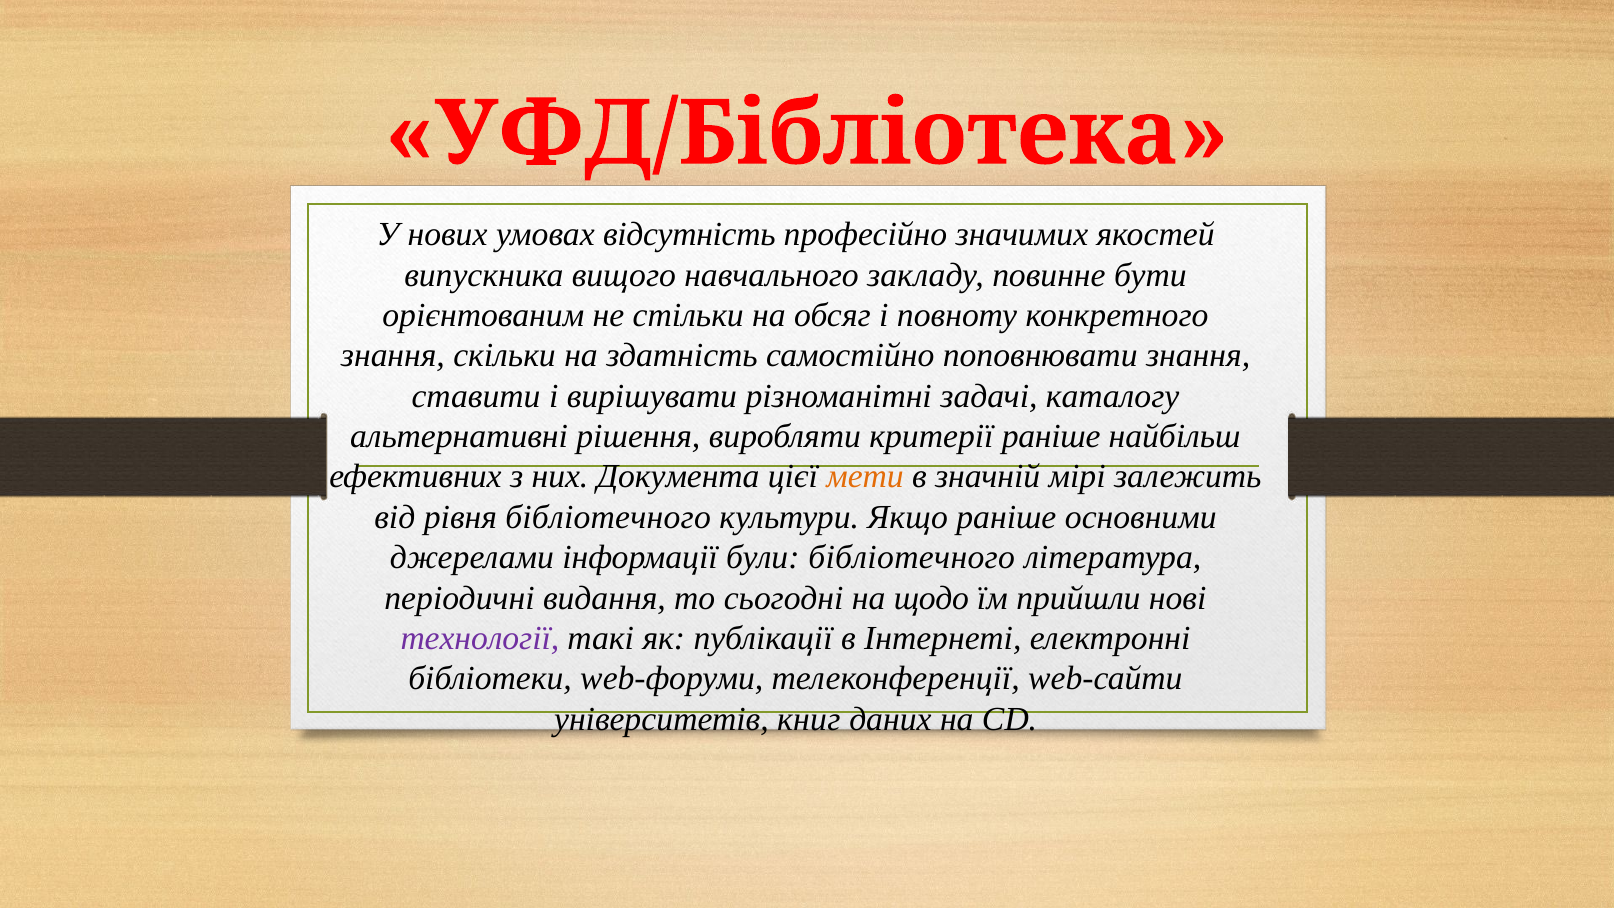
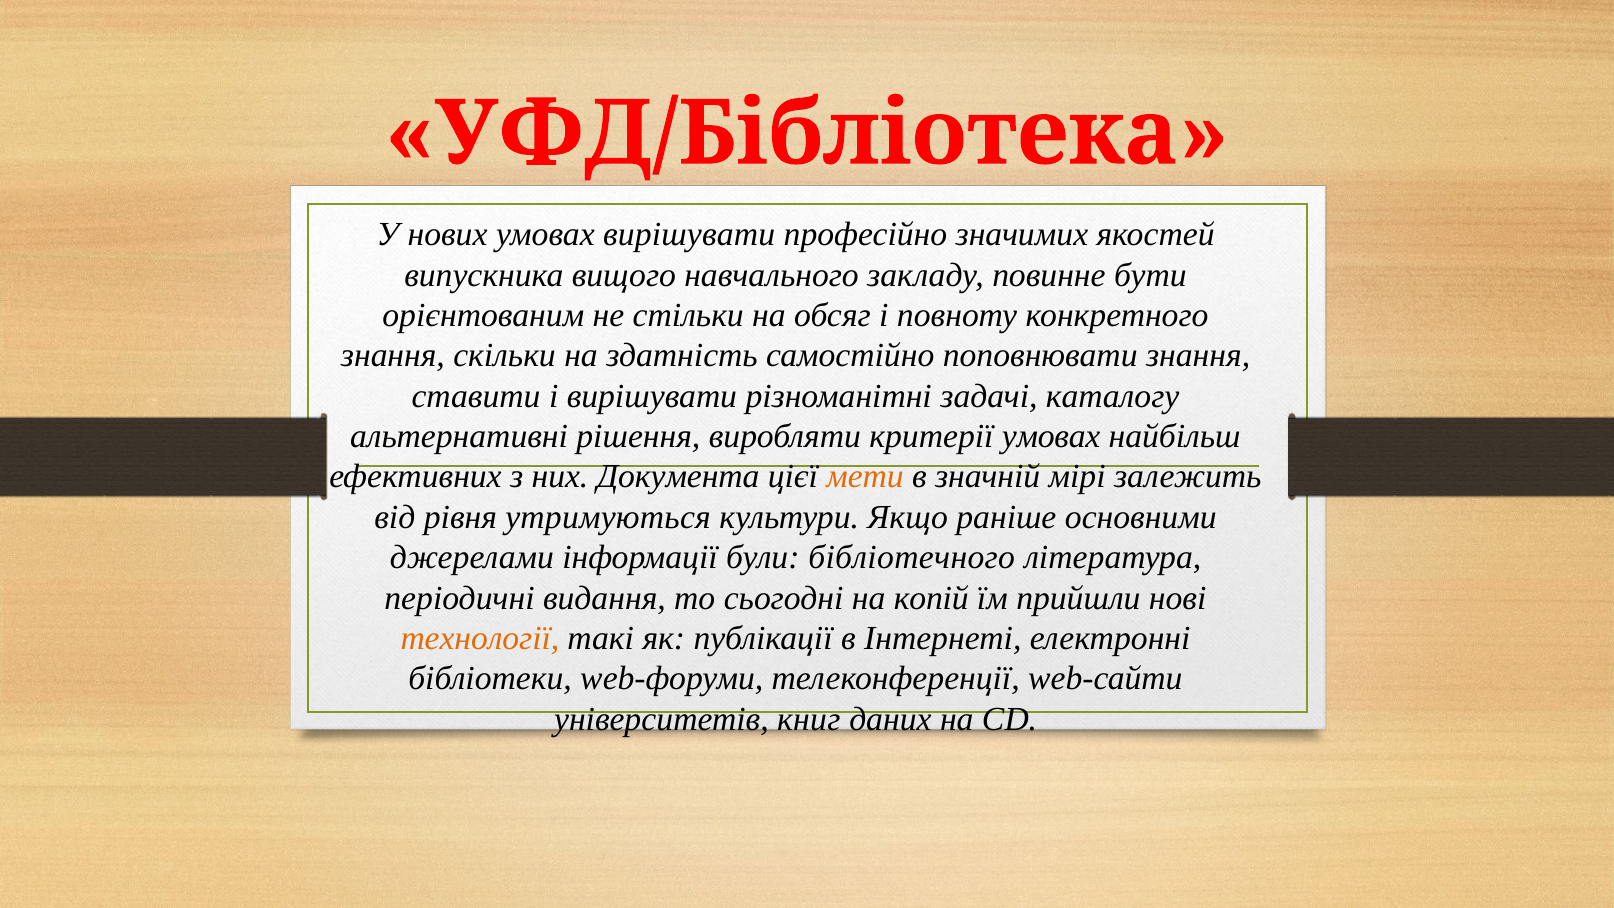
умовах відсутність: відсутність -> вирішувати
критерії раніше: раніше -> умовах
рівня бібліотечного: бібліотечного -> утримуються
щодо: щодо -> копій
технології colour: purple -> orange
